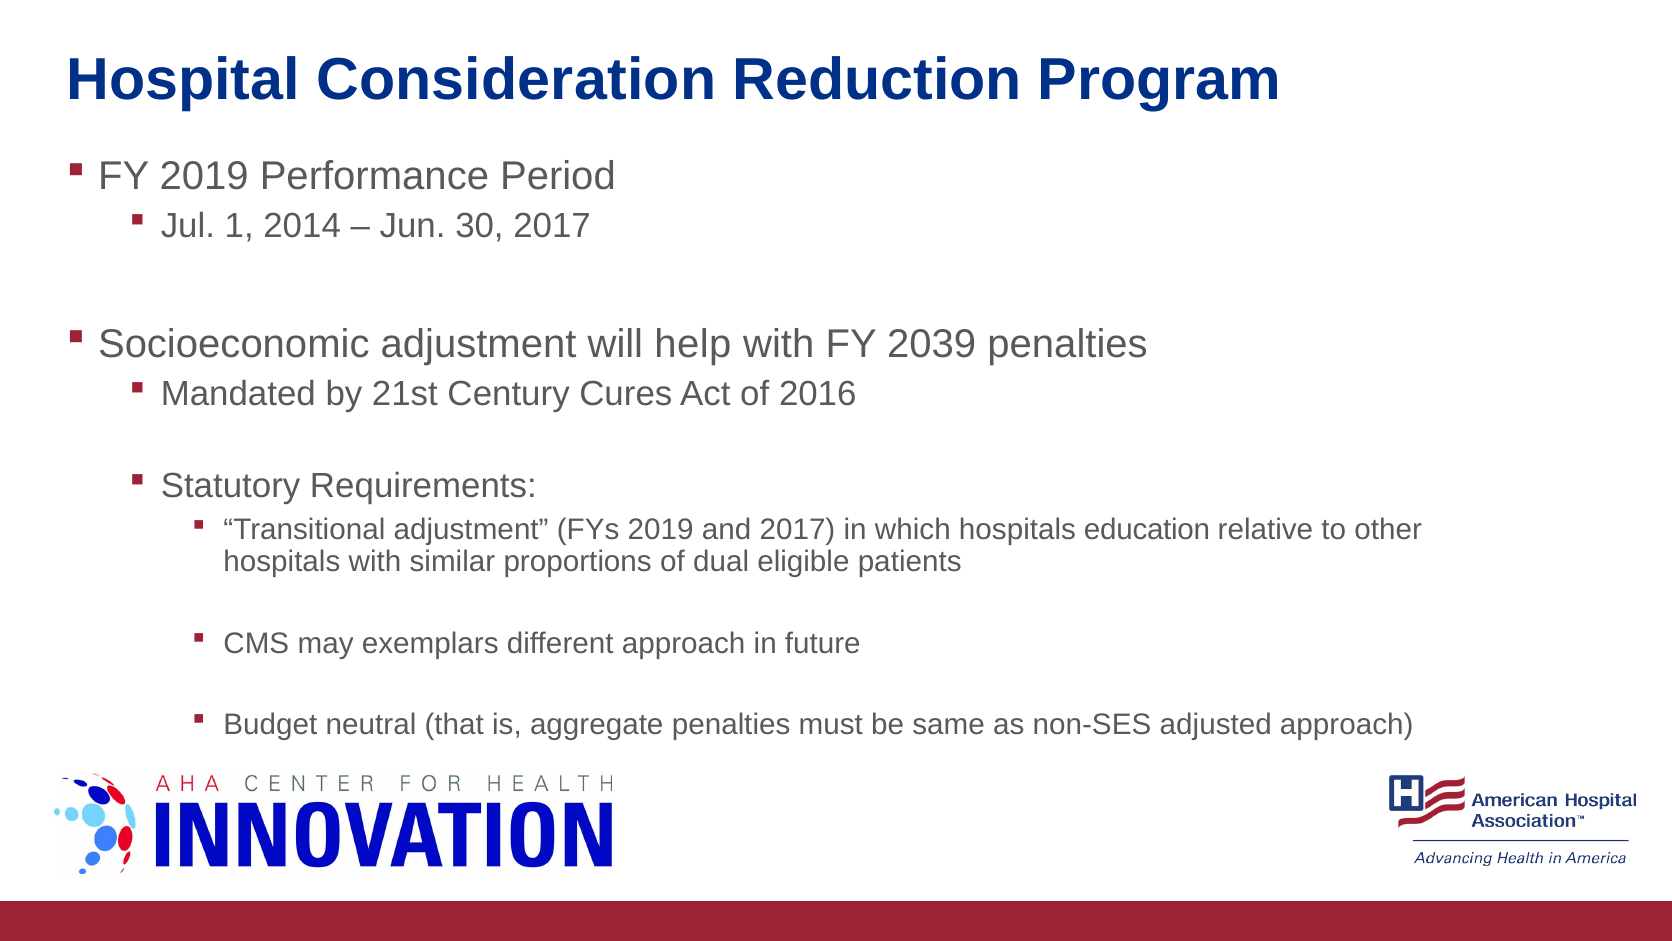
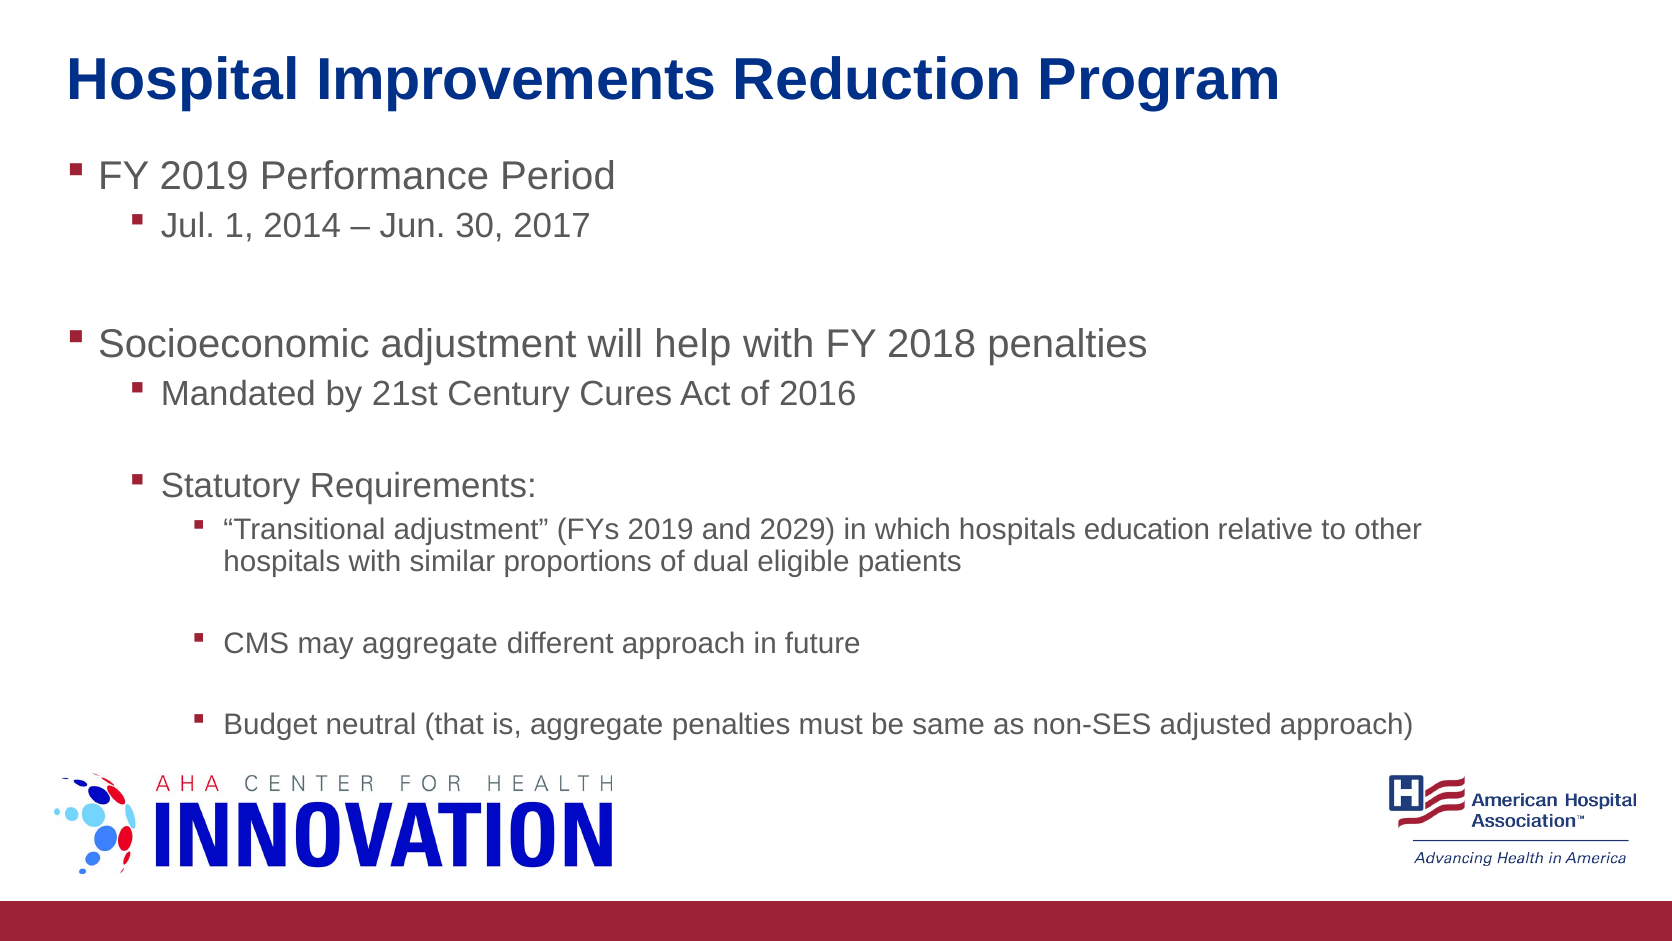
Consideration: Consideration -> Improvements
2039: 2039 -> 2018
and 2017: 2017 -> 2029
may exemplars: exemplars -> aggregate
